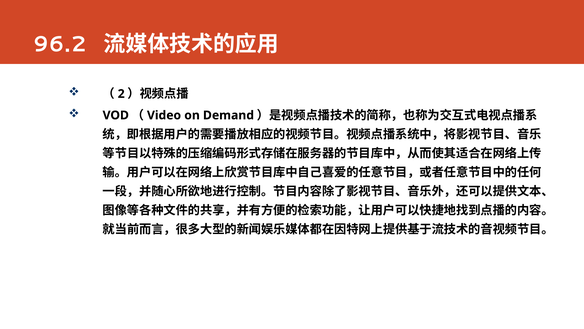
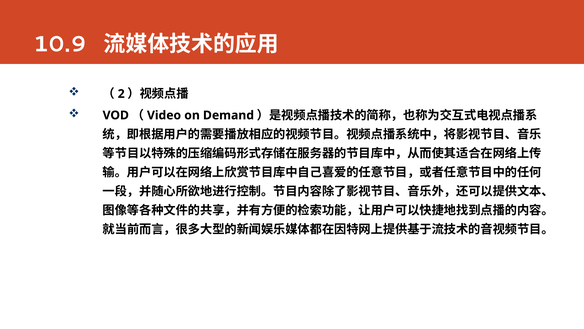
96.2: 96.2 -> 10.9
